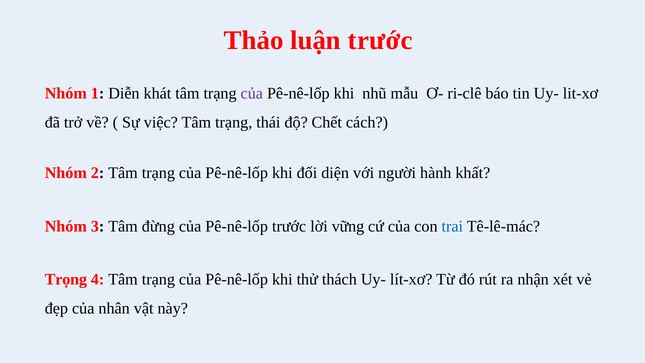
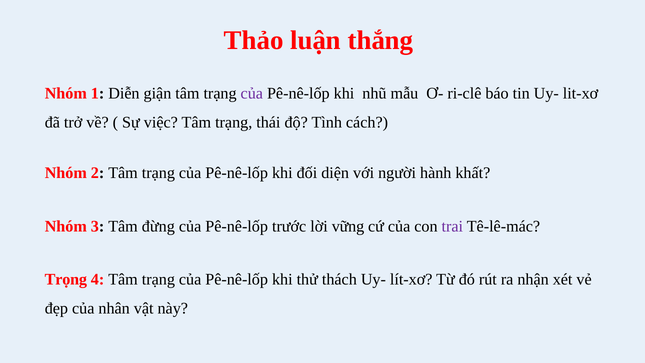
luận trước: trước -> thắng
khát: khát -> giận
Chết: Chết -> Tình
trai colour: blue -> purple
